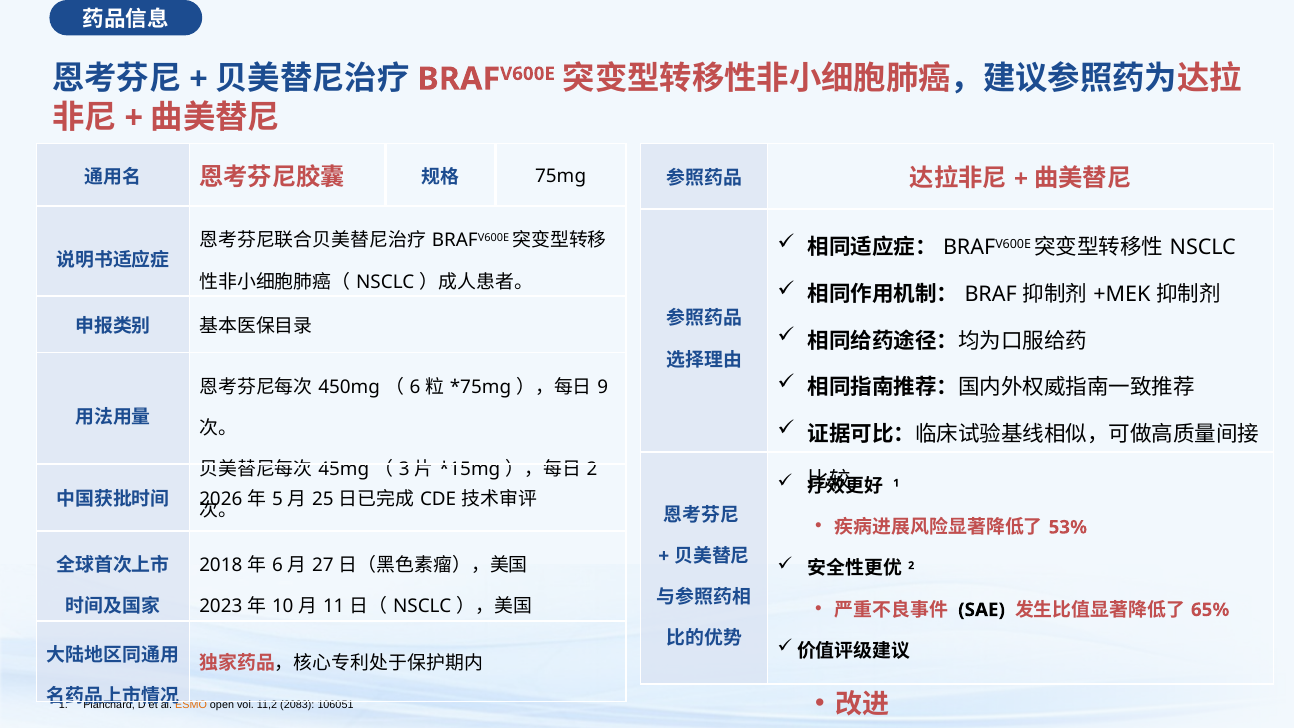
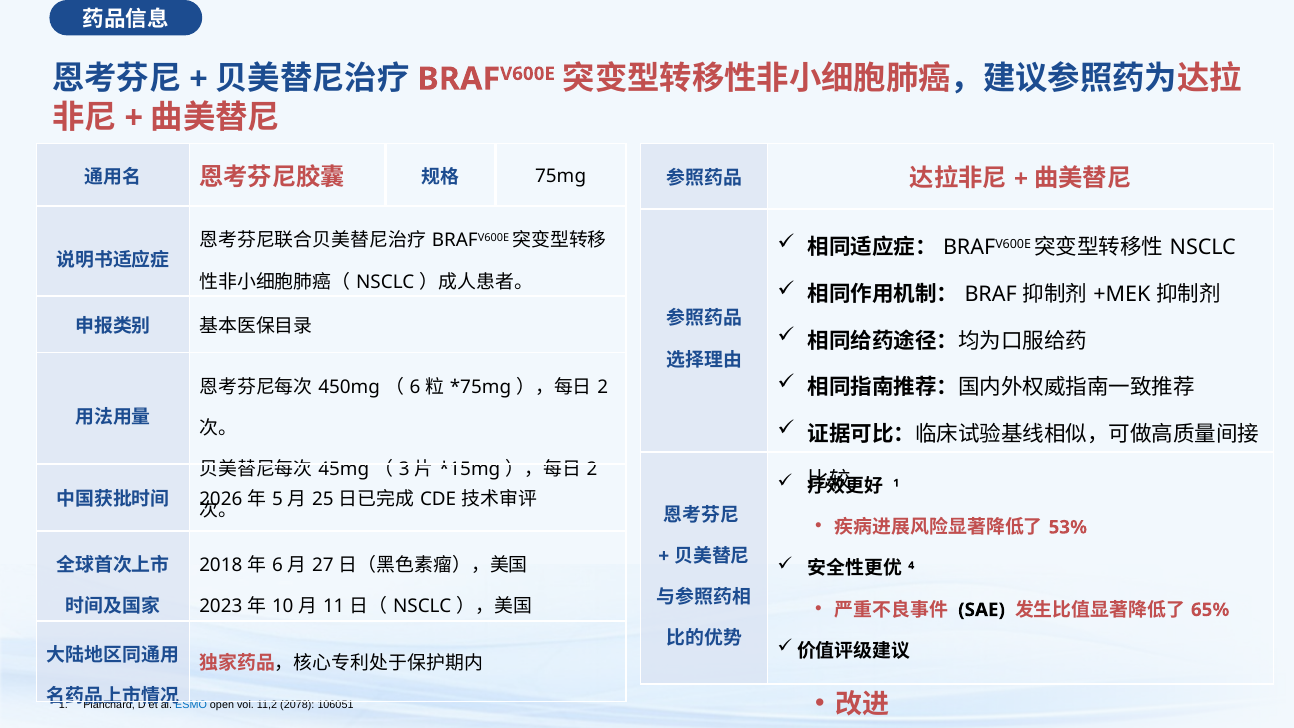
9 at (603, 387): 9 -> 2
2 at (911, 565): 2 -> 4
ESMO colour: orange -> blue
2083: 2083 -> 2078
